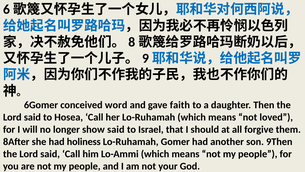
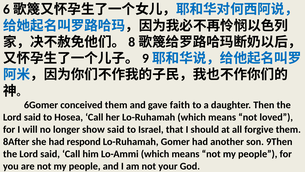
conceived word: word -> them
holiness: holiness -> respond
